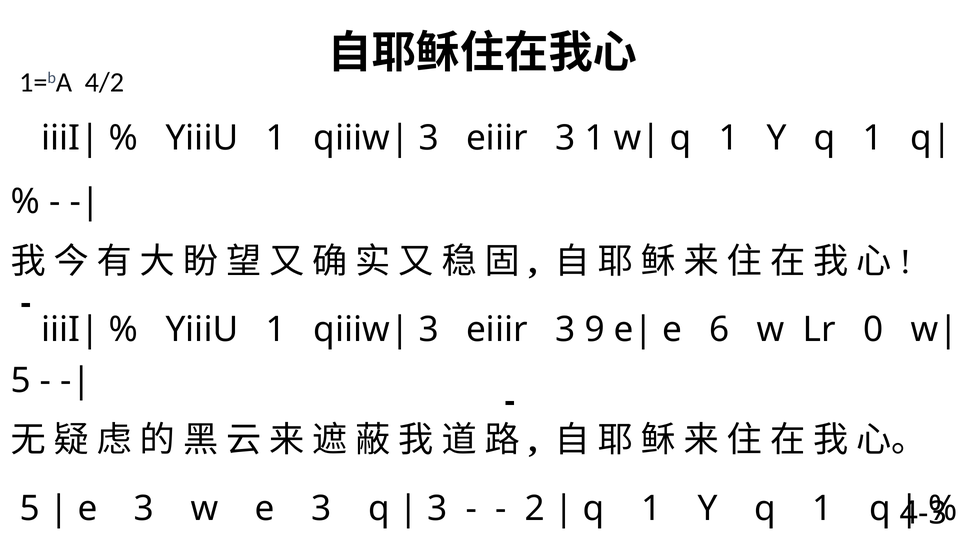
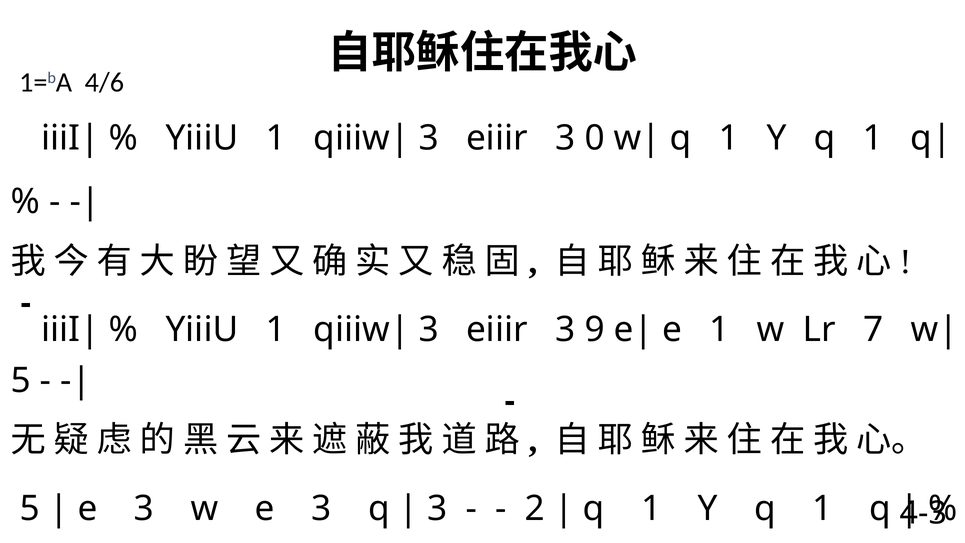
4/2: 4/2 -> 4/6
3 1: 1 -> 0
e 6: 6 -> 1
0: 0 -> 7
